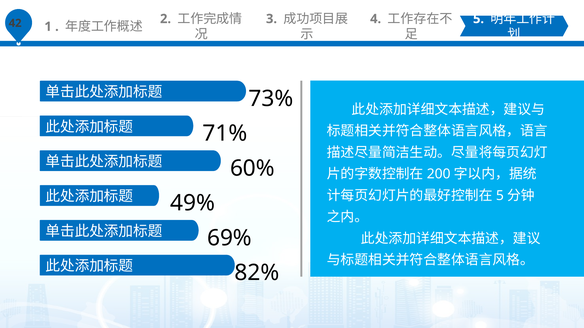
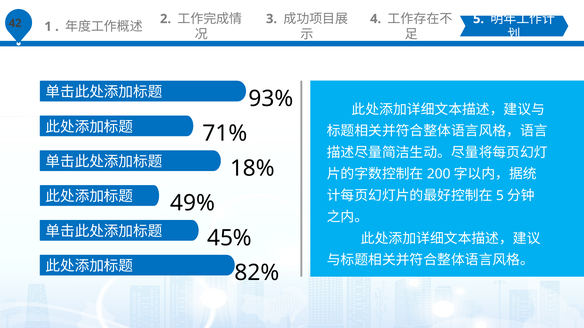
73%: 73% -> 93%
60%: 60% -> 18%
69%: 69% -> 45%
